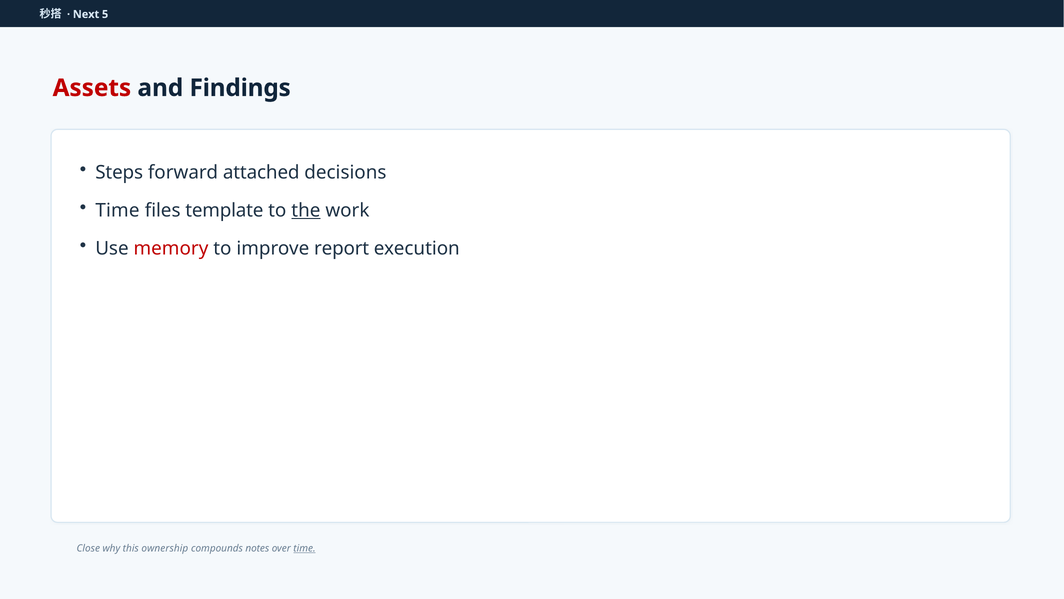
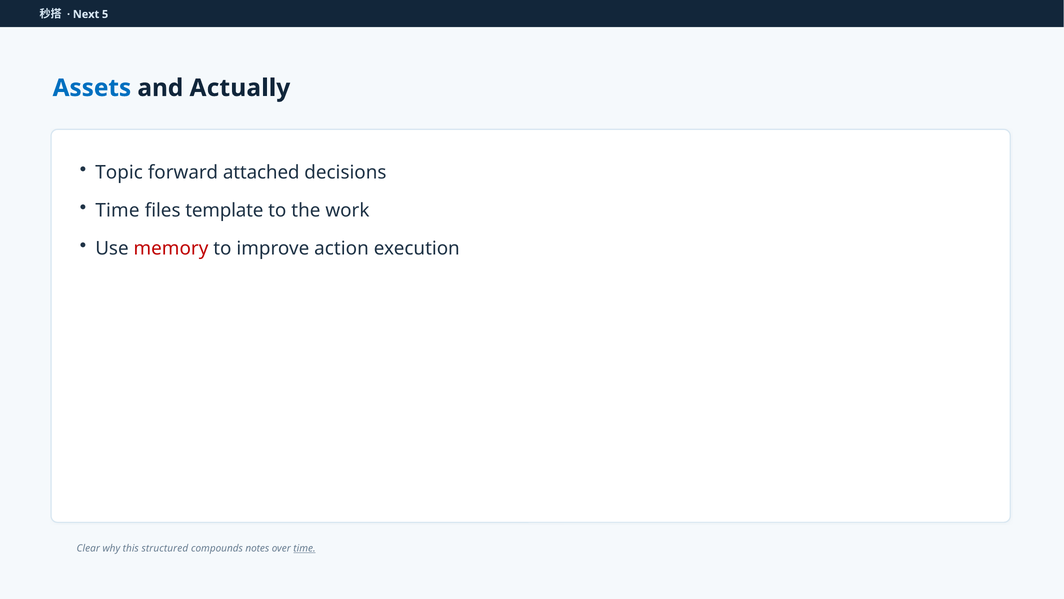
Assets colour: red -> blue
Findings: Findings -> Actually
Steps: Steps -> Topic
the underline: present -> none
report: report -> action
Close: Close -> Clear
ownership: ownership -> structured
